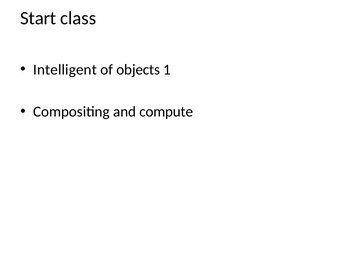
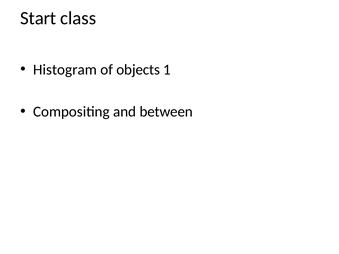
Intelligent: Intelligent -> Histogram
compute: compute -> between
